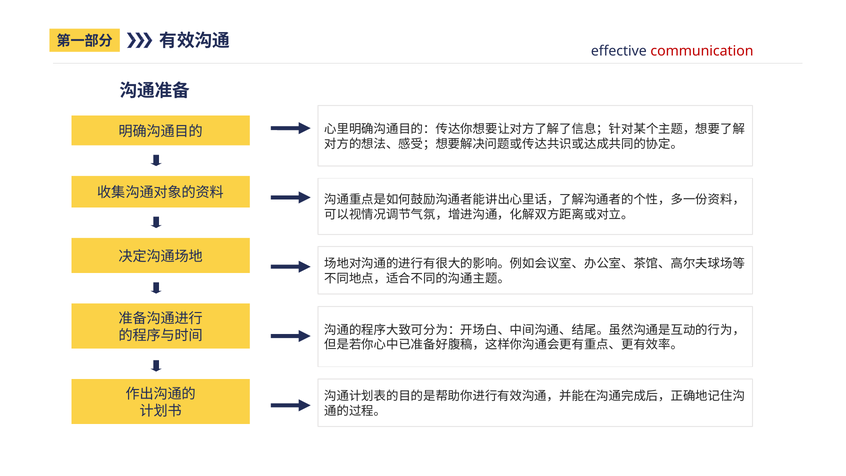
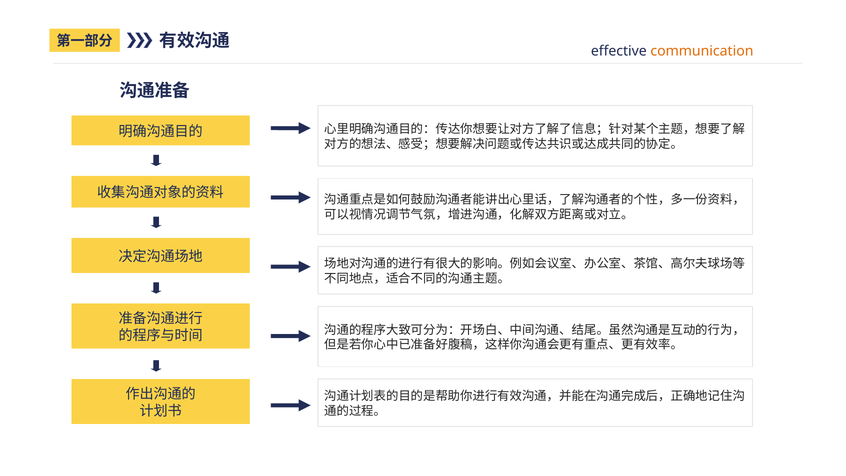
communication colour: red -> orange
